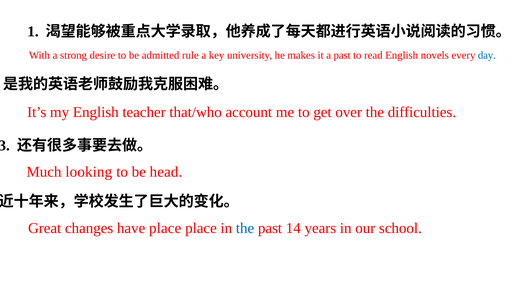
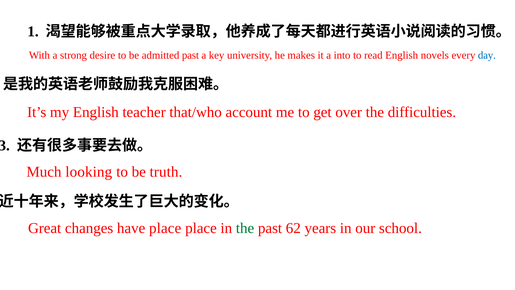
admitted rule: rule -> past
a past: past -> into
head: head -> truth
the at (245, 228) colour: blue -> green
14: 14 -> 62
